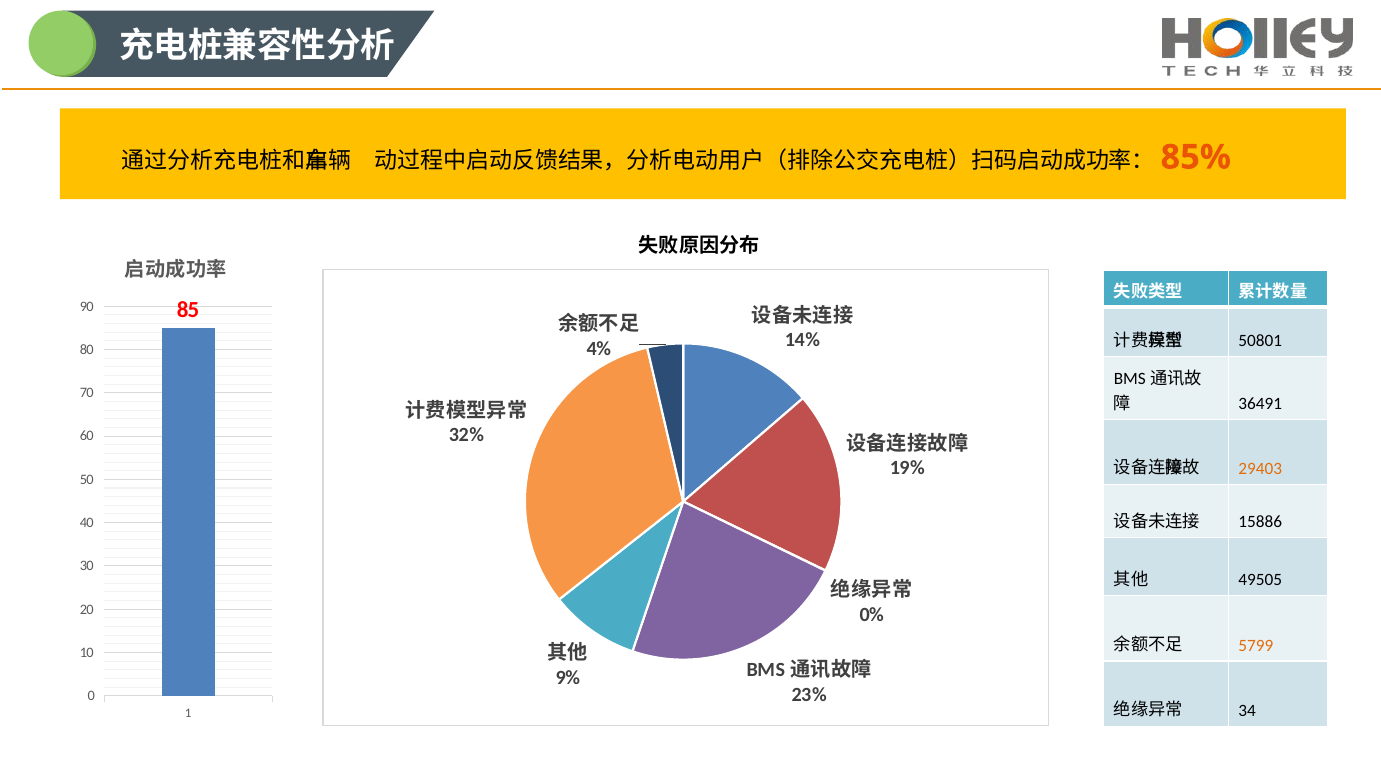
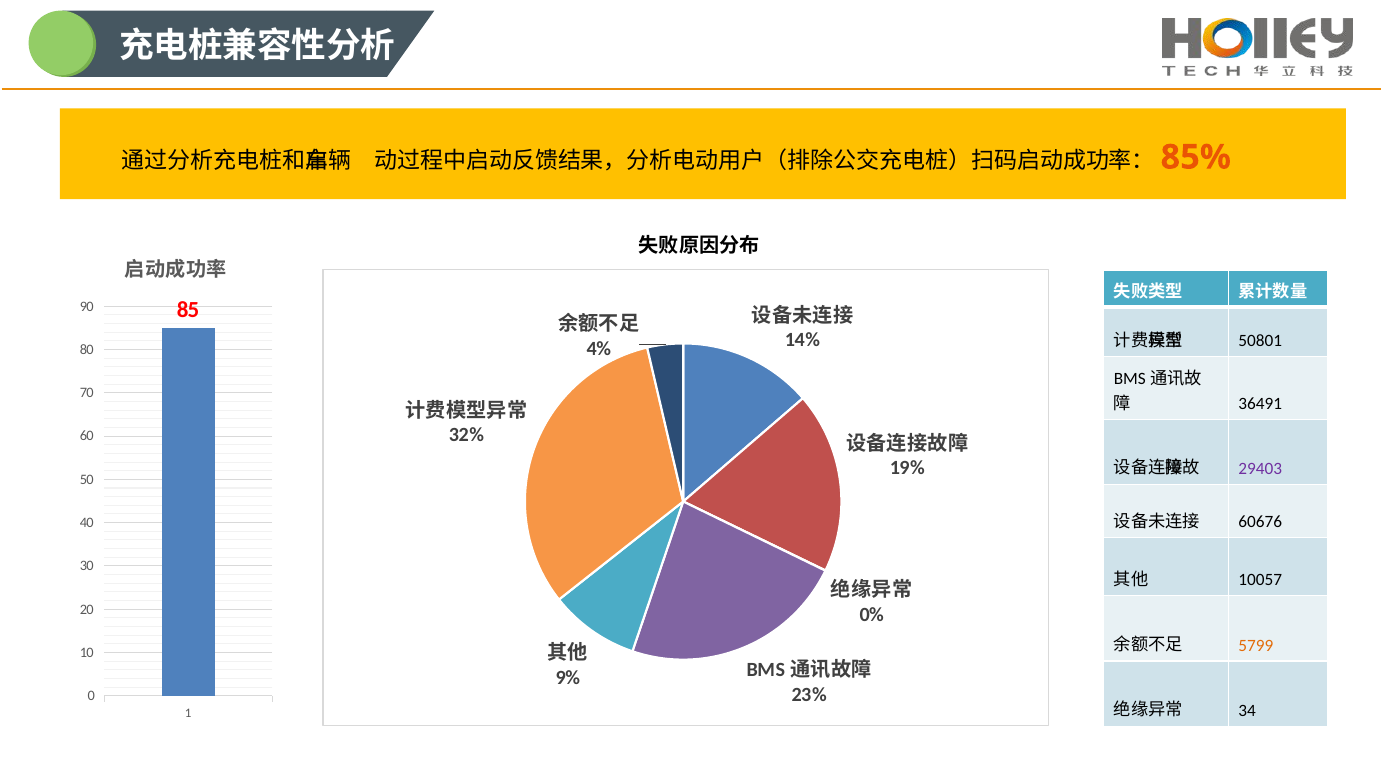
29403 colour: orange -> purple
15886: 15886 -> 60676
49505: 49505 -> 10057
